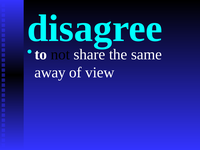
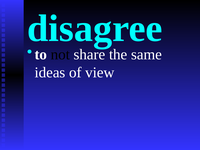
away: away -> ideas
